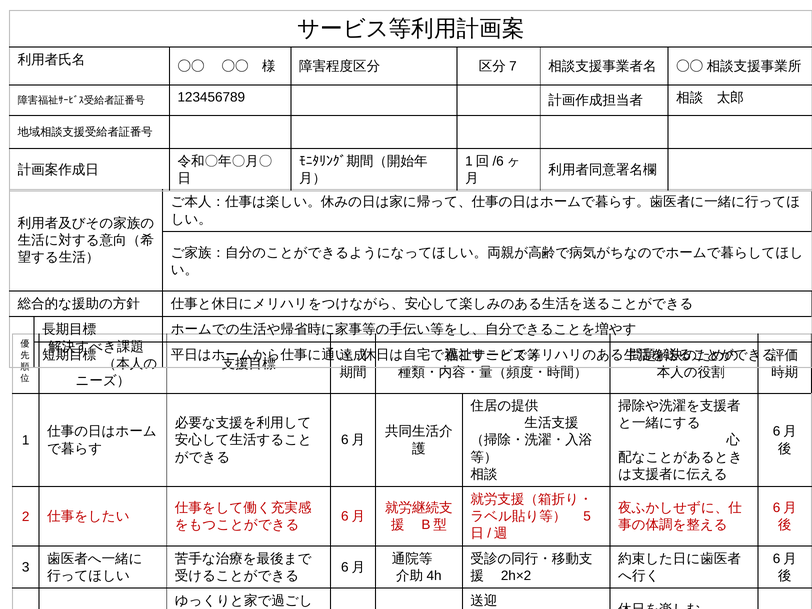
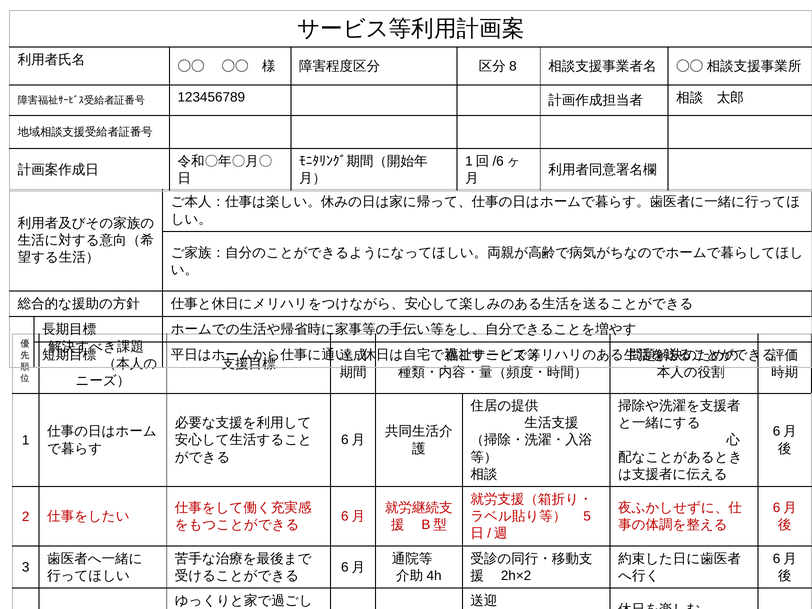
7: 7 -> 8
